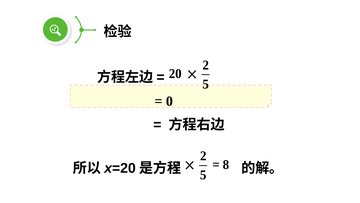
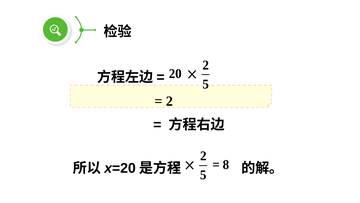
0 at (169, 101): 0 -> 2
